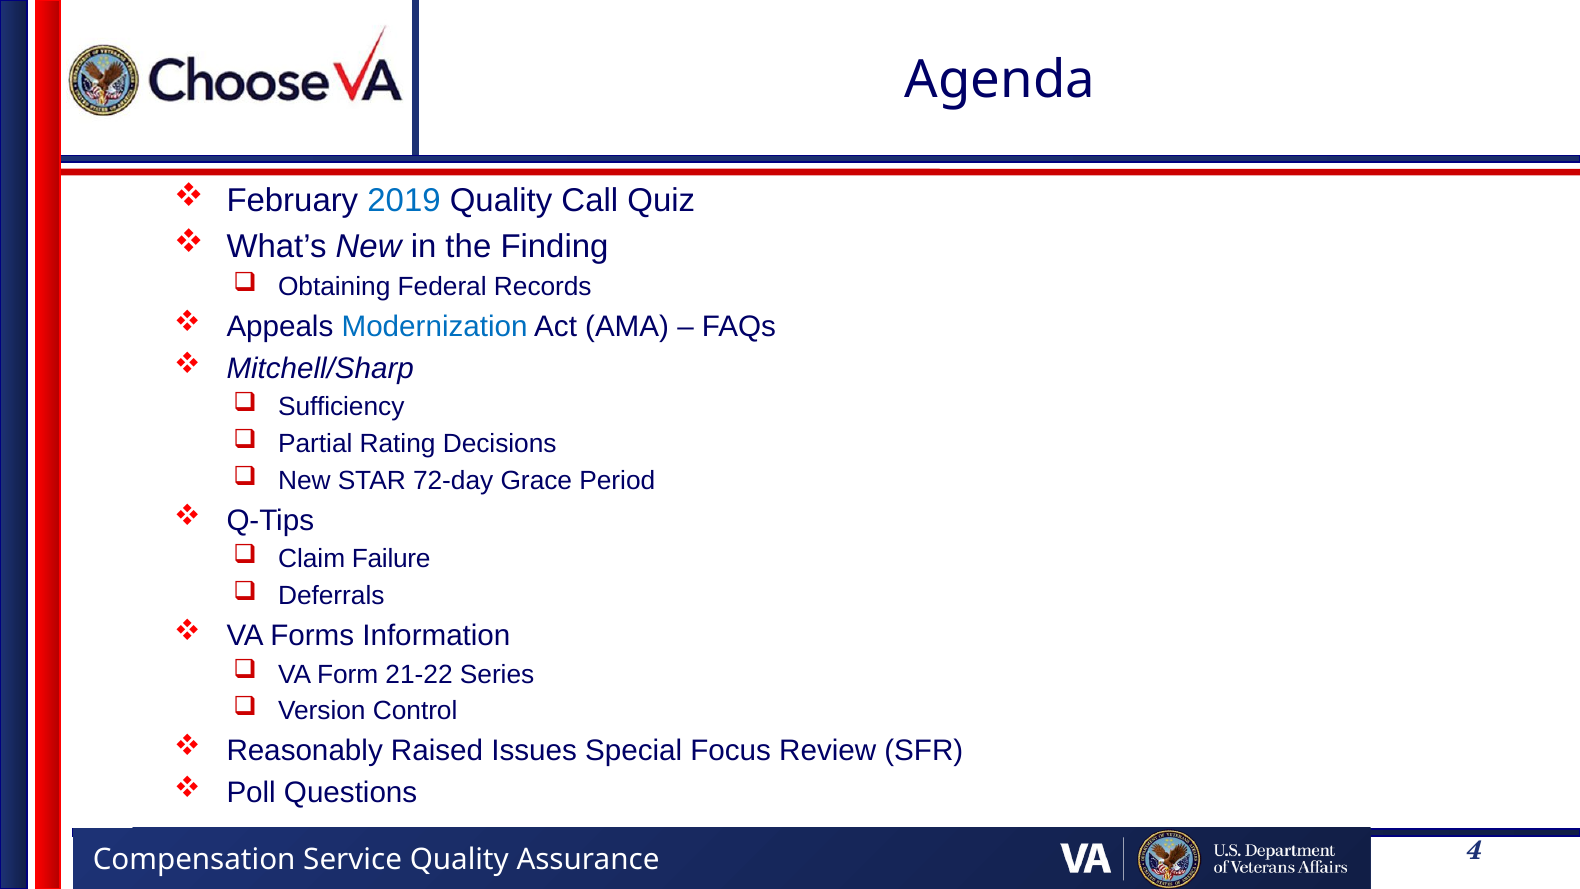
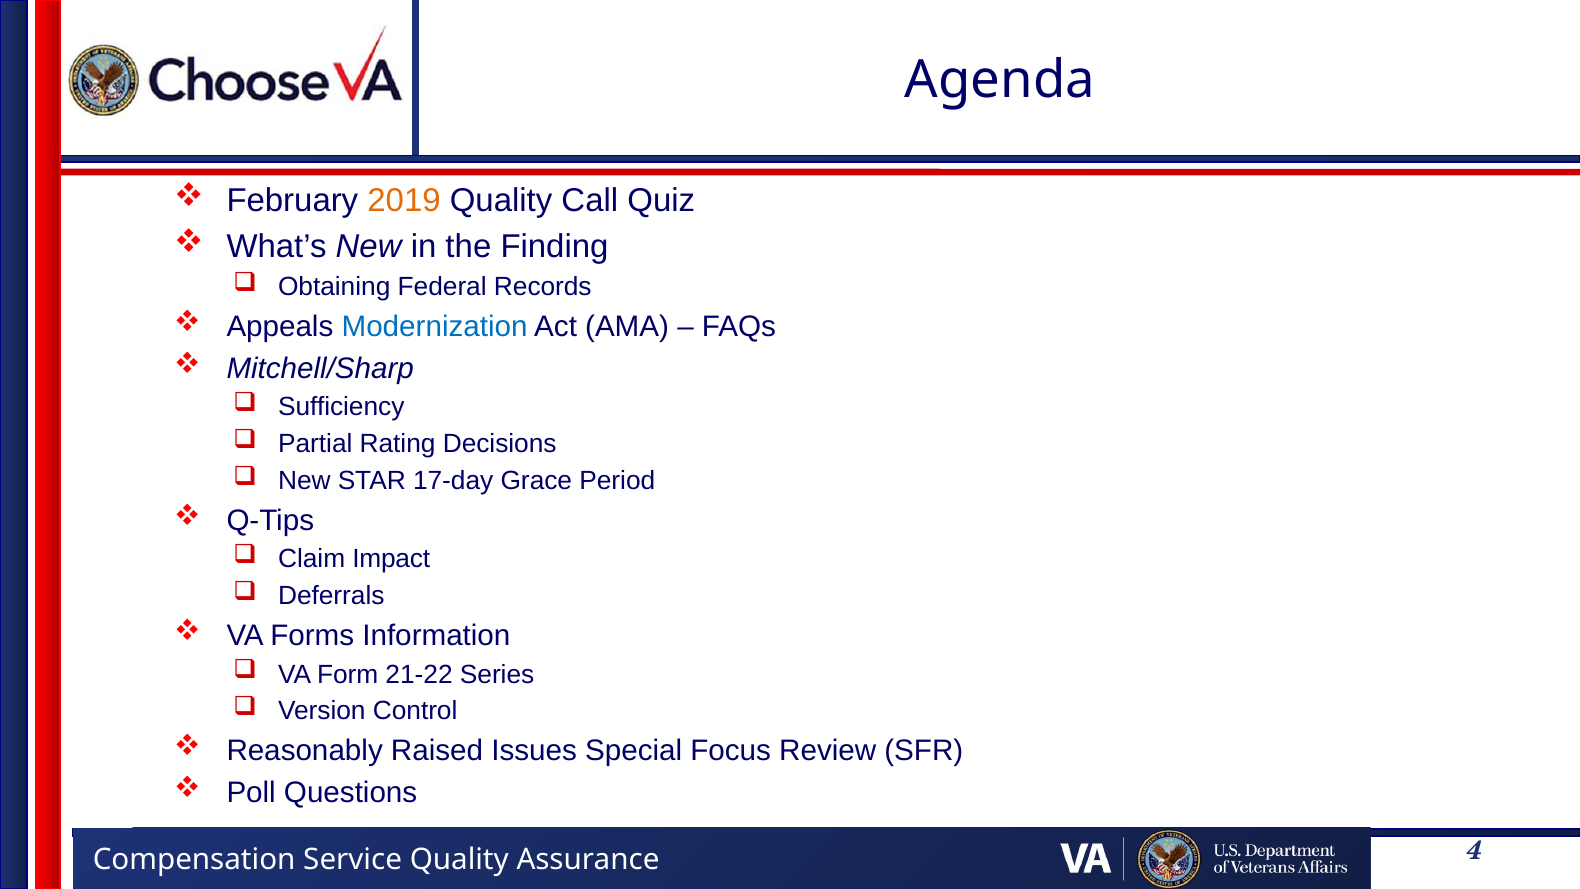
2019 colour: blue -> orange
72-day: 72-day -> 17-day
Failure: Failure -> Impact
